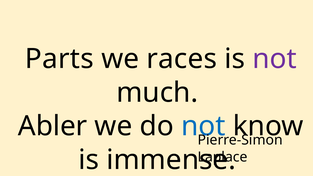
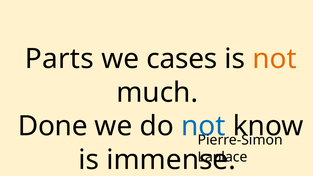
races: races -> cases
not at (274, 59) colour: purple -> orange
Abler: Abler -> Done
